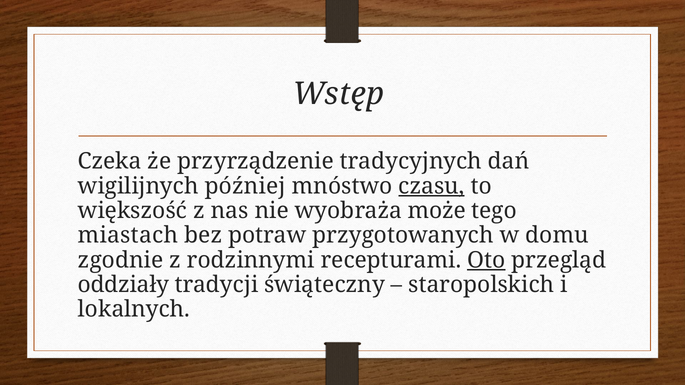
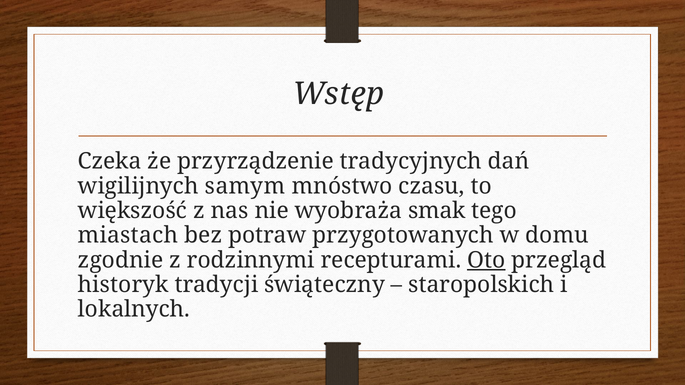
później: później -> samym
czasu underline: present -> none
może: może -> smak
oddziały: oddziały -> historyk
